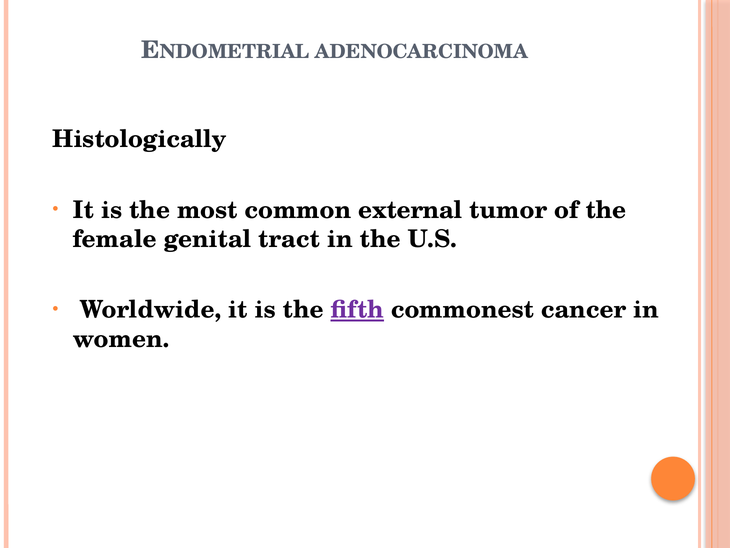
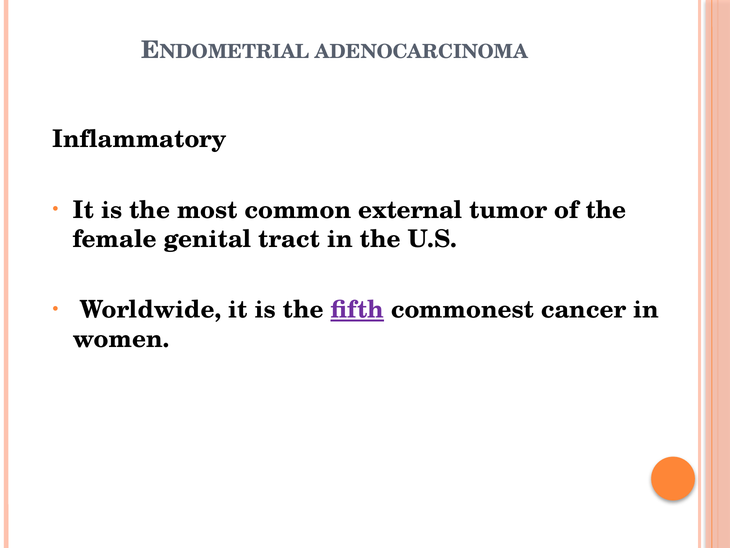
Histologically: Histologically -> Inflammatory
